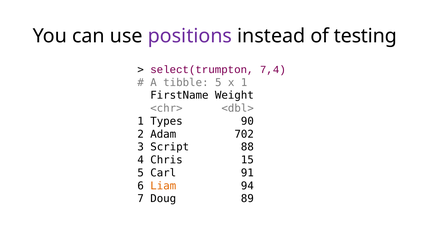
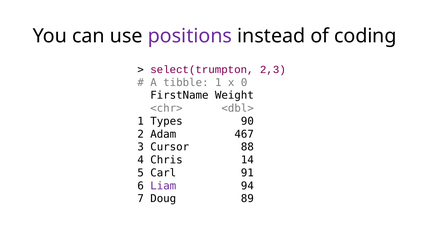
testing: testing -> coding
7,4: 7,4 -> 2,3
tibble 5: 5 -> 1
x 1: 1 -> 0
702: 702 -> 467
Script: Script -> Cursor
15: 15 -> 14
Liam colour: orange -> purple
